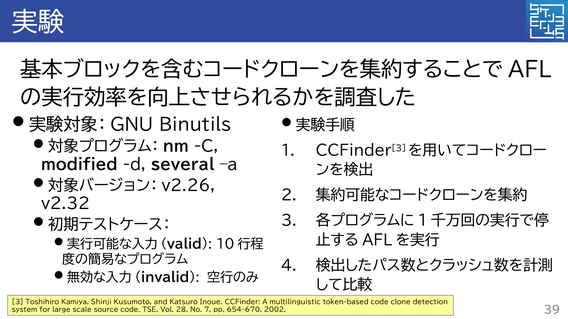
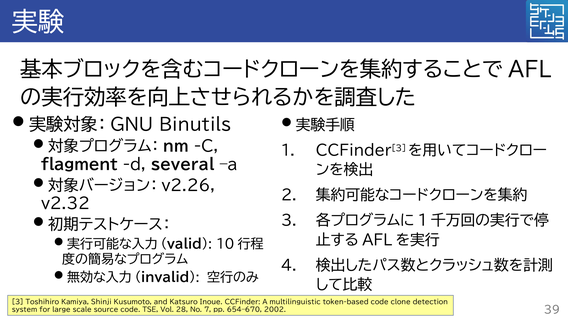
modified: modified -> flagment
